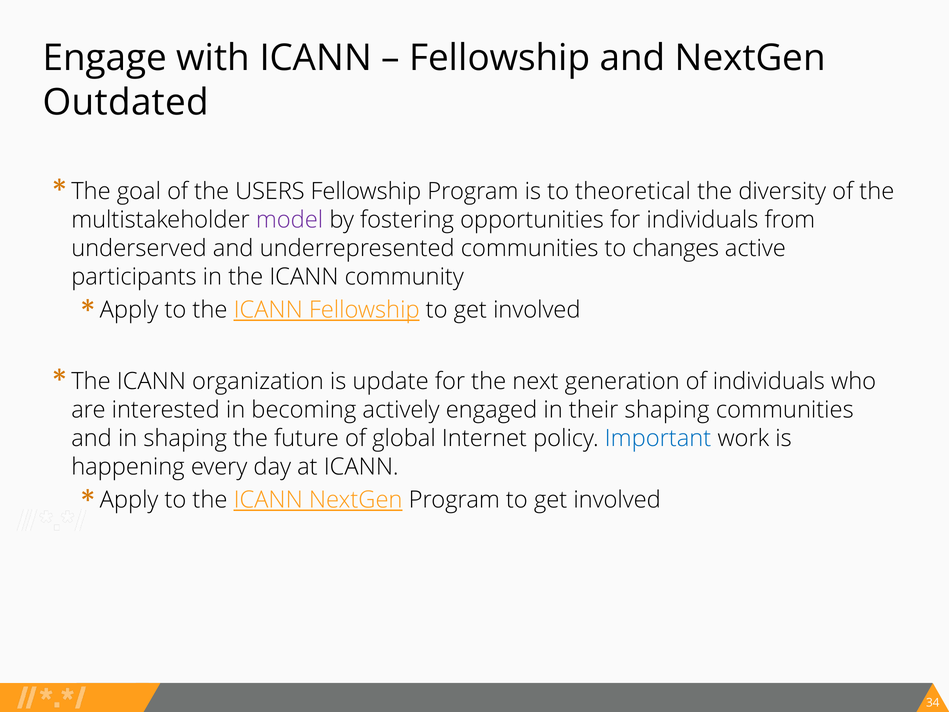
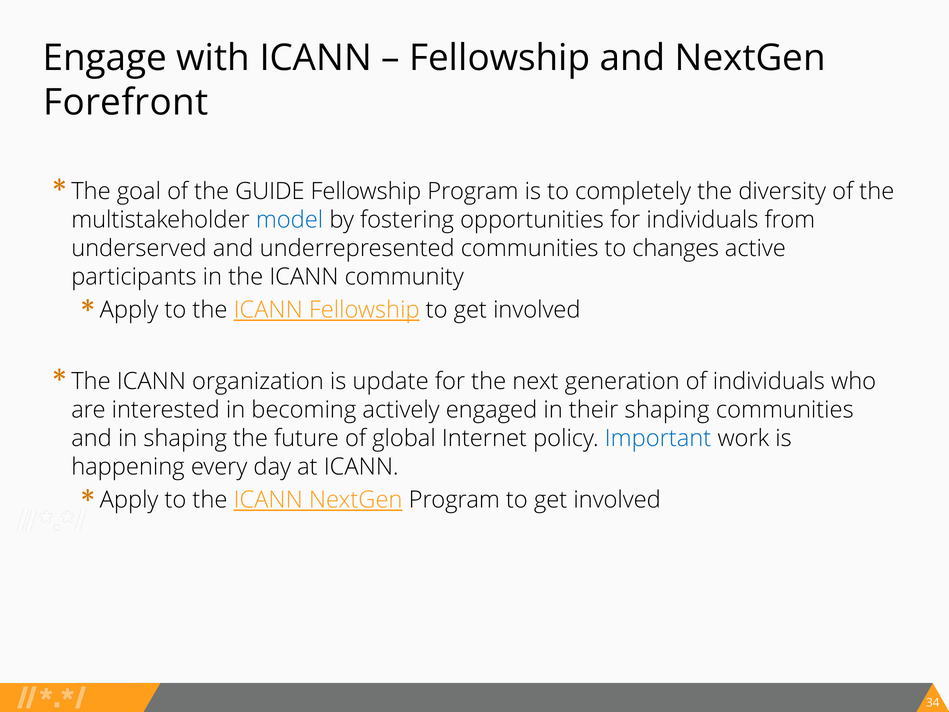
Outdated: Outdated -> Forefront
USERS: USERS -> GUIDE
theoretical: theoretical -> completely
model colour: purple -> blue
